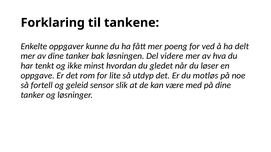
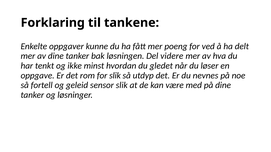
for lite: lite -> slik
motløs: motløs -> nevnes
